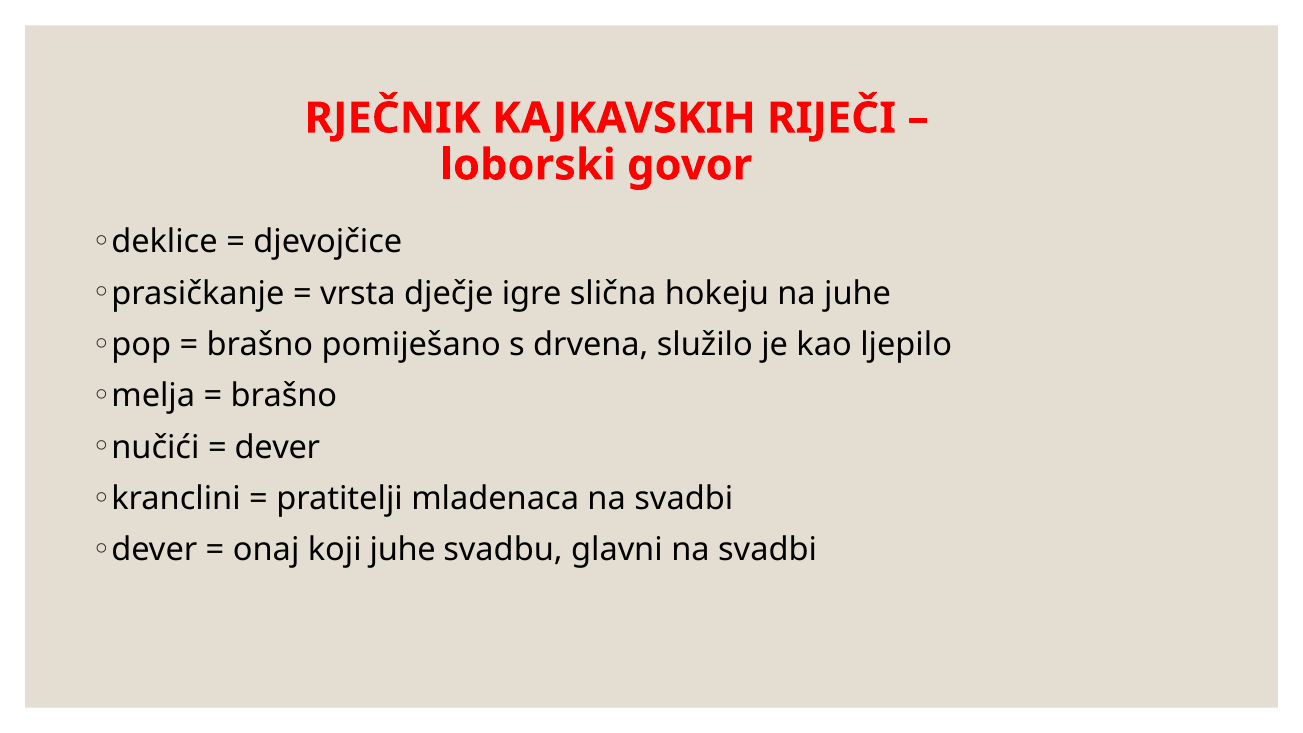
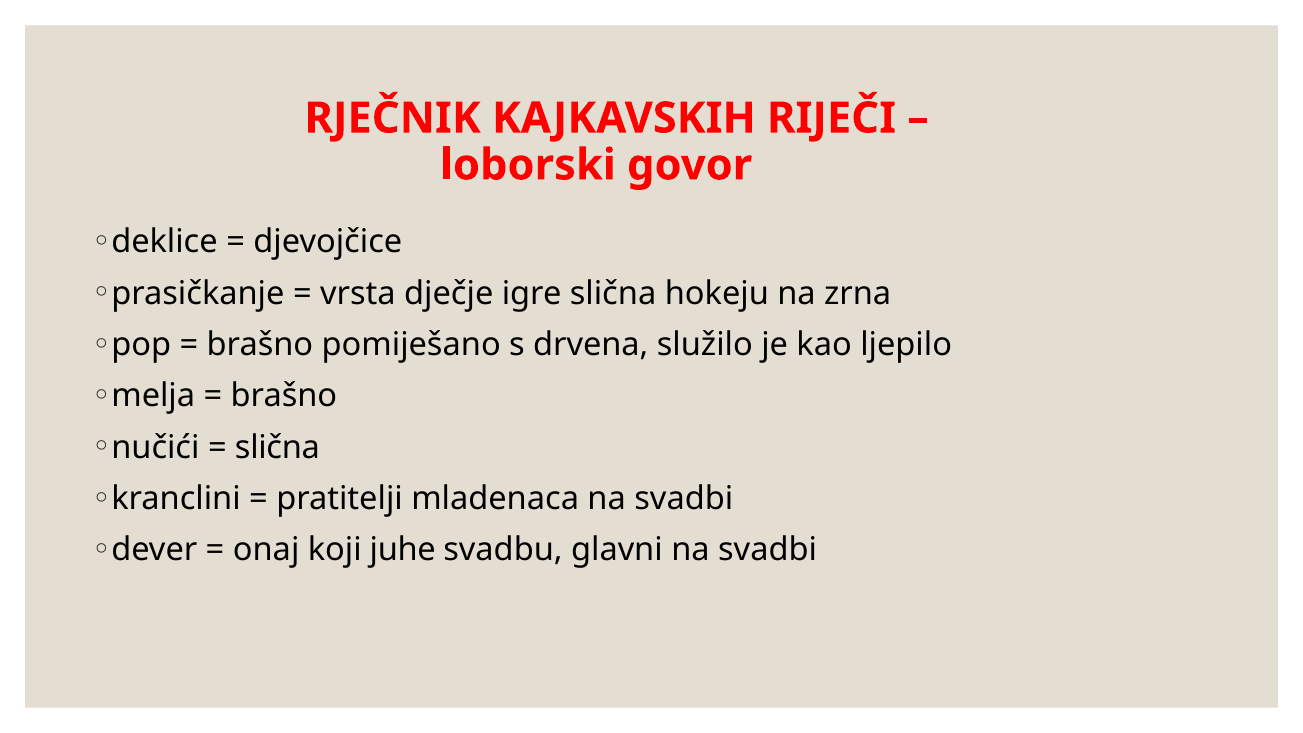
na juhe: juhe -> zrna
dever at (277, 447): dever -> slična
